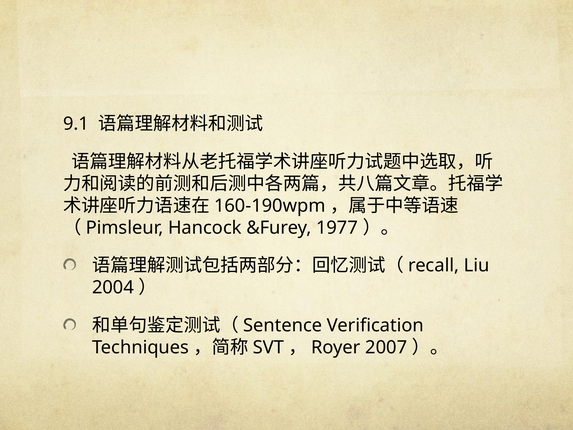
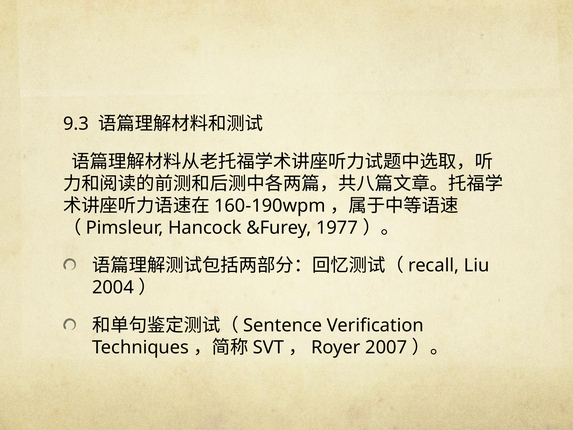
9.1: 9.1 -> 9.3
